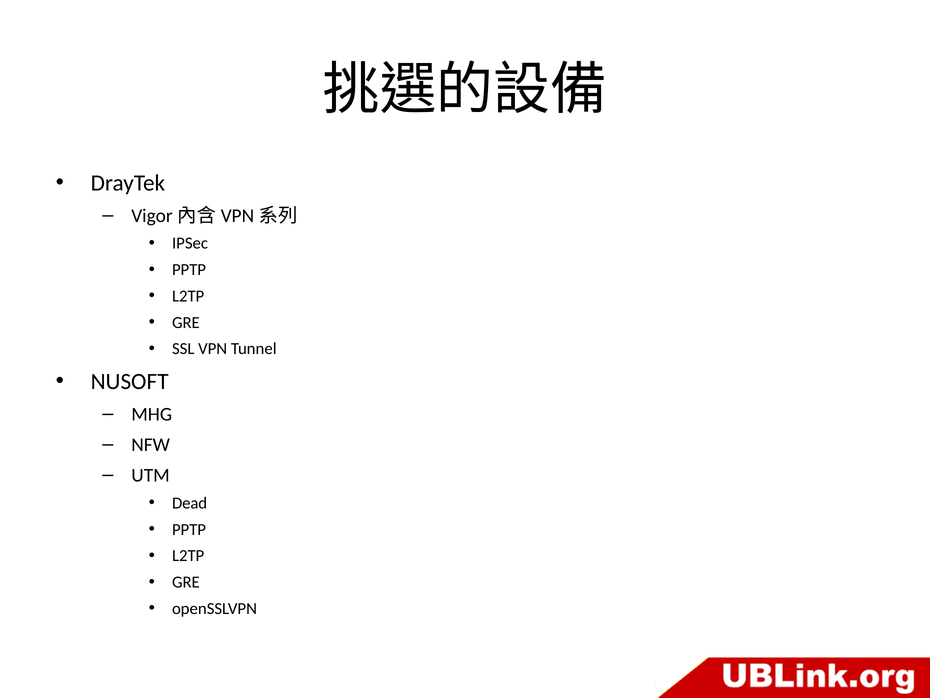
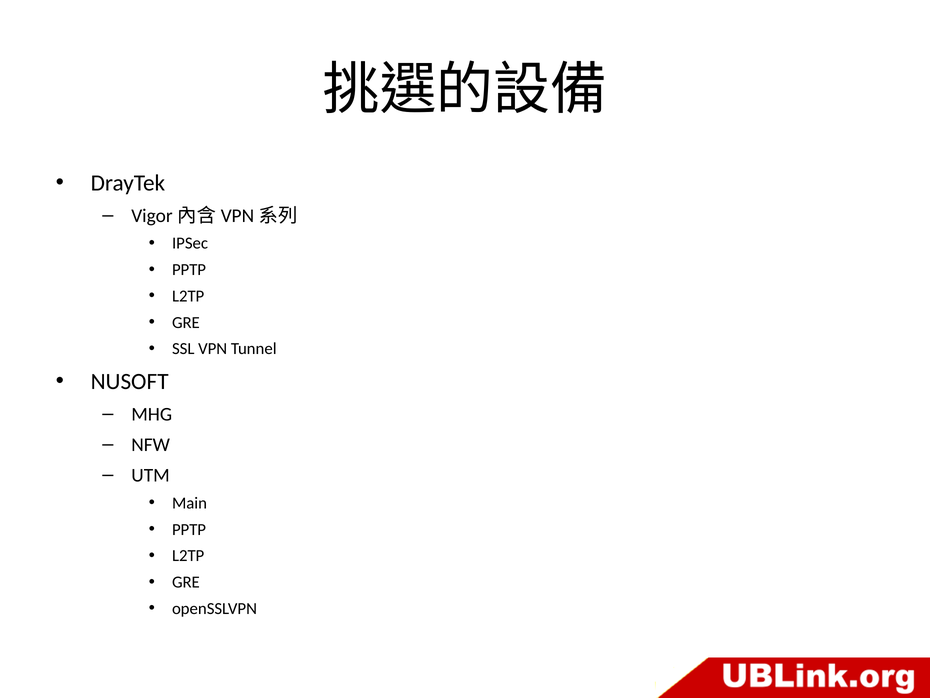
Dead: Dead -> Main
